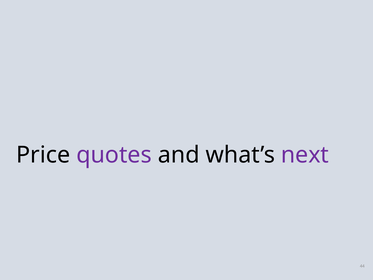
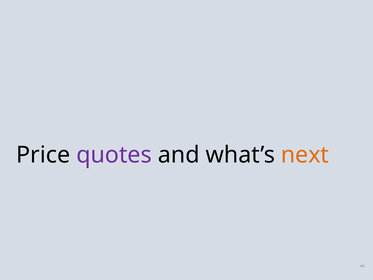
next colour: purple -> orange
